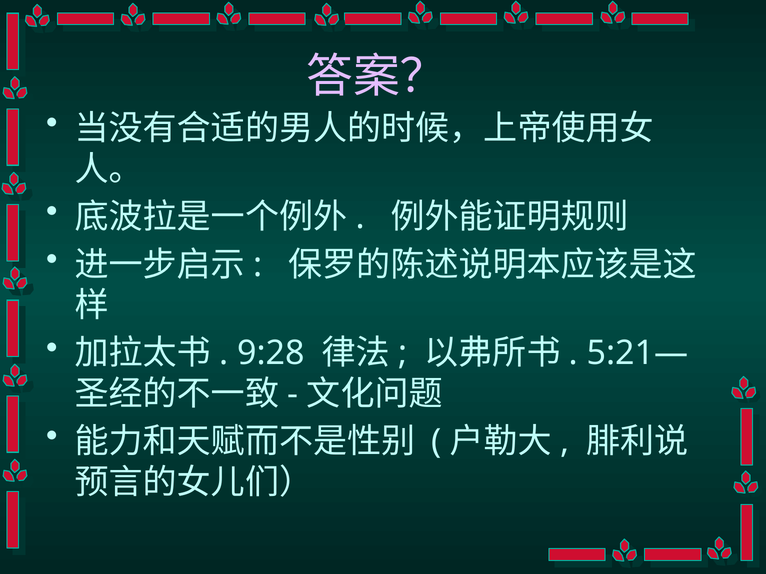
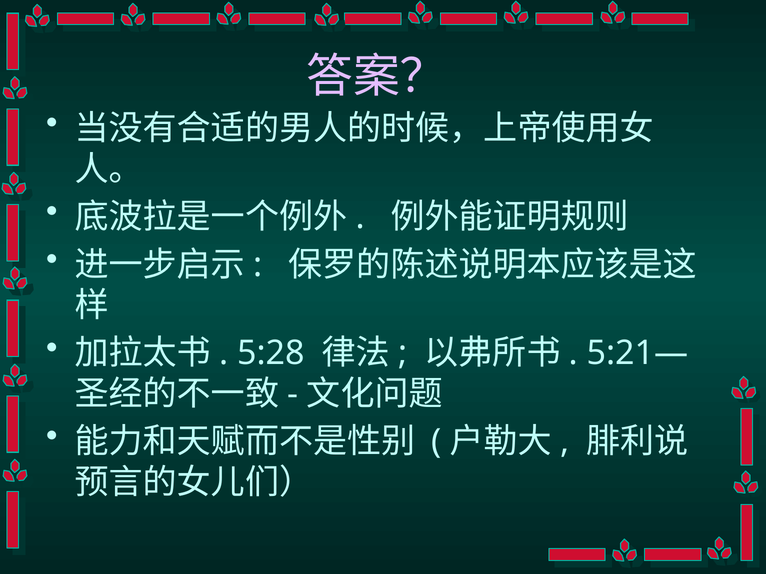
9:28: 9:28 -> 5:28
